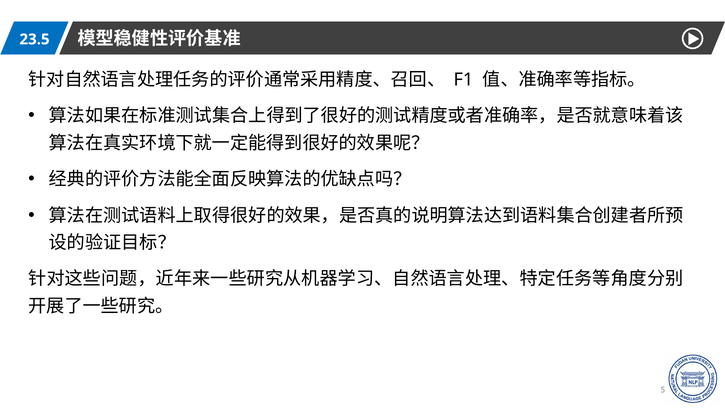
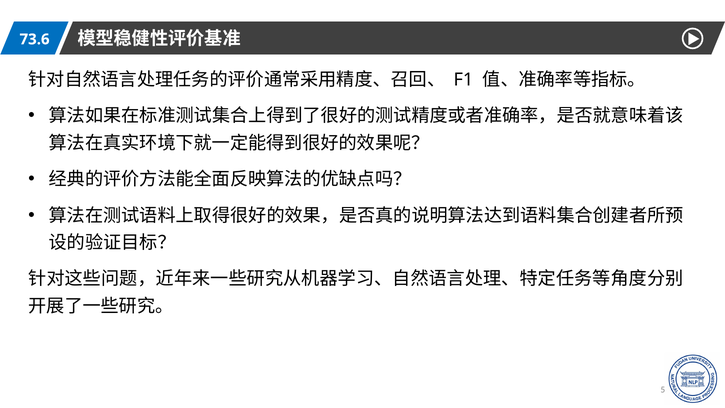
23.5: 23.5 -> 73.6
